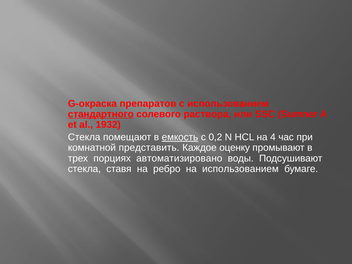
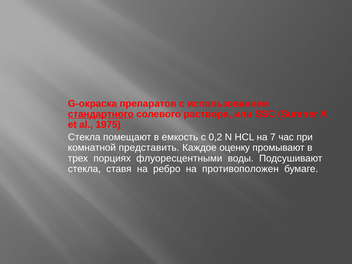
1932: 1932 -> 1975
емкость underline: present -> none
4: 4 -> 7
автоматизировано: автоматизировано -> флуоресцентными
на использованием: использованием -> противоположен
